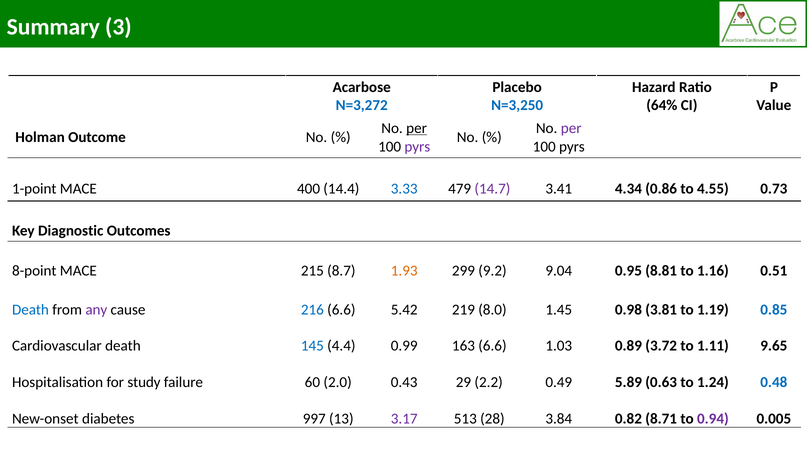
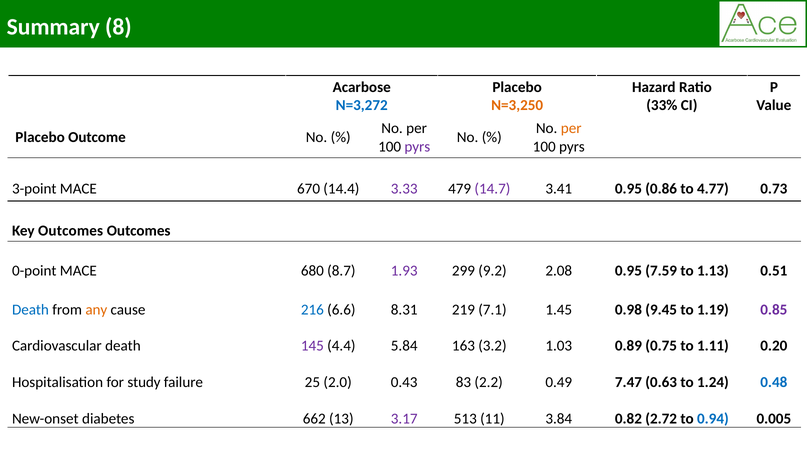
3: 3 -> 8
N=3,250 colour: blue -> orange
64%: 64% -> 33%
per at (417, 128) underline: present -> none
per at (571, 128) colour: purple -> orange
Holman at (40, 137): Holman -> Placebo
1-point: 1-point -> 3-point
400: 400 -> 670
3.33 colour: blue -> purple
3.41 4.34: 4.34 -> 0.95
4.55: 4.55 -> 4.77
Key Diagnostic: Diagnostic -> Outcomes
8-point: 8-point -> 0-point
215: 215 -> 680
1.93 colour: orange -> purple
9.04: 9.04 -> 2.08
8.81: 8.81 -> 7.59
1.16: 1.16 -> 1.13
any colour: purple -> orange
5.42: 5.42 -> 8.31
8.0: 8.0 -> 7.1
3.81: 3.81 -> 9.45
0.85 colour: blue -> purple
145 colour: blue -> purple
0.99: 0.99 -> 5.84
163 6.6: 6.6 -> 3.2
3.72: 3.72 -> 0.75
9.65: 9.65 -> 0.20
60: 60 -> 25
29: 29 -> 83
5.89: 5.89 -> 7.47
997: 997 -> 662
28: 28 -> 11
8.71: 8.71 -> 2.72
0.94 colour: purple -> blue
